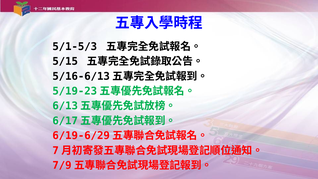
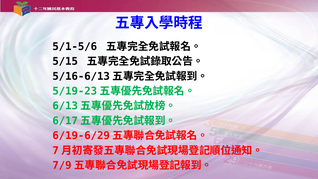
5/1-5/3: 5/1-5/3 -> 5/1-5/6
